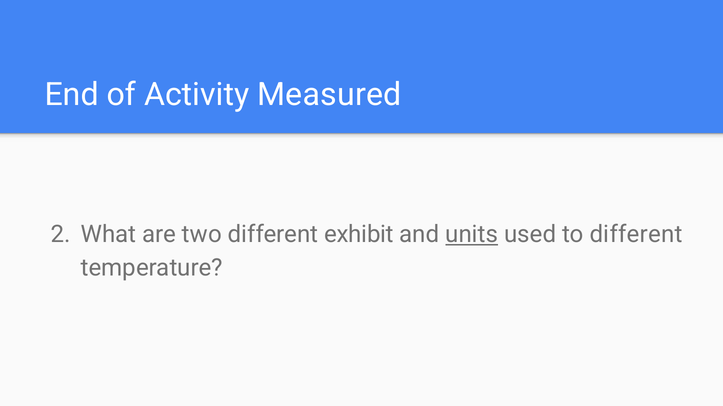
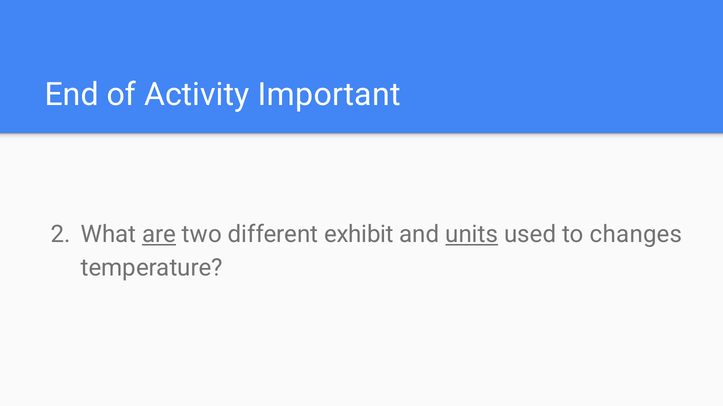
Measured: Measured -> Important
are underline: none -> present
to different: different -> changes
